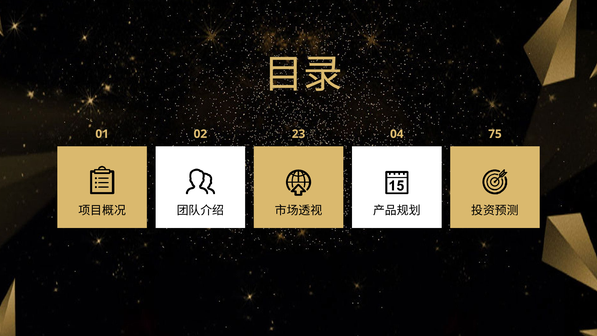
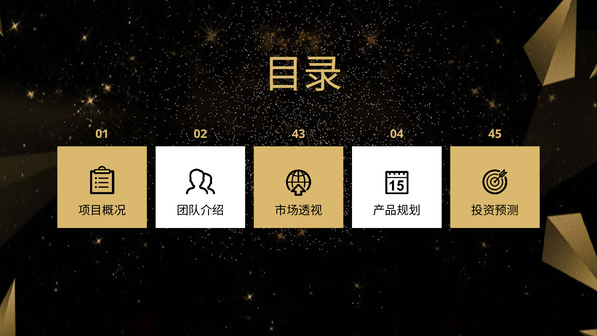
23: 23 -> 43
75: 75 -> 45
